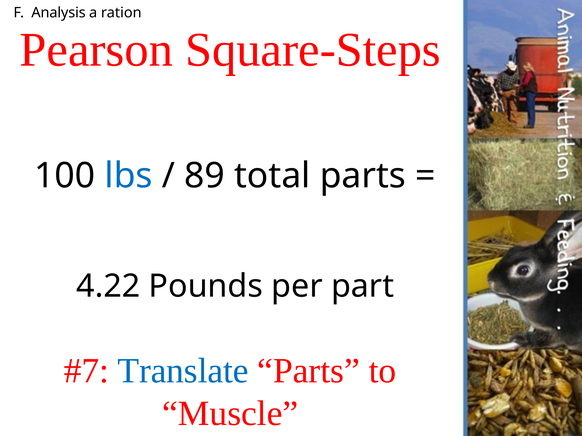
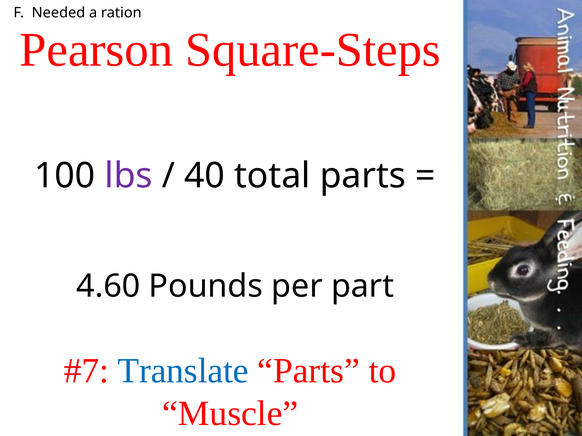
Analysis: Analysis -> Needed
lbs colour: blue -> purple
89: 89 -> 40
4.22: 4.22 -> 4.60
